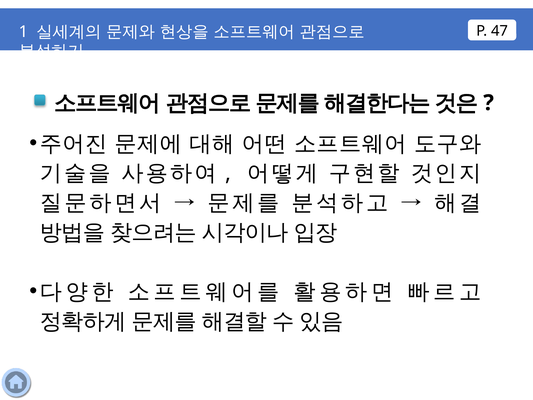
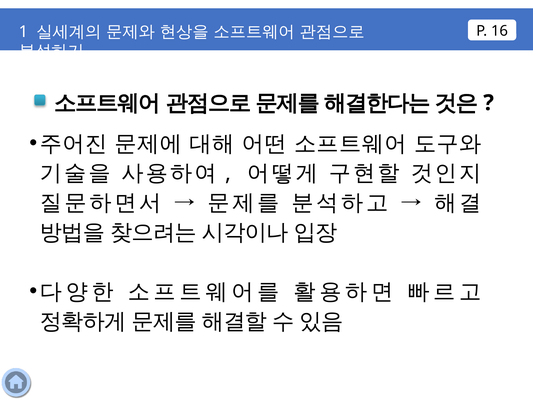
47: 47 -> 16
